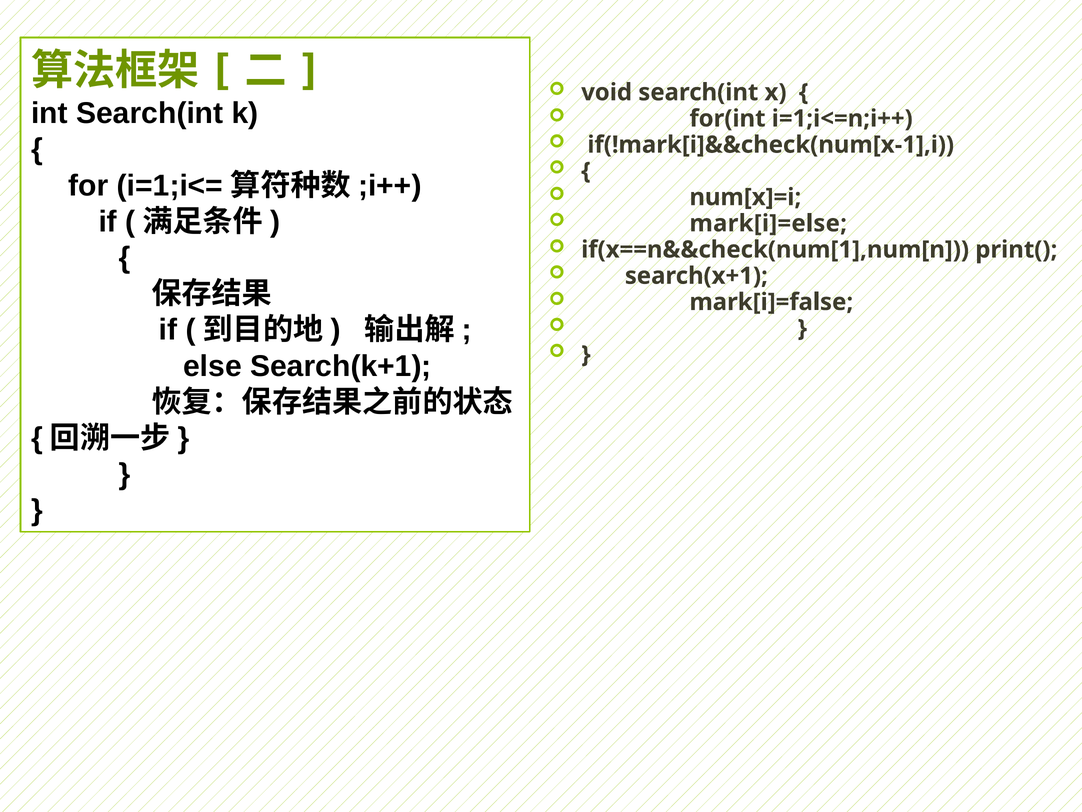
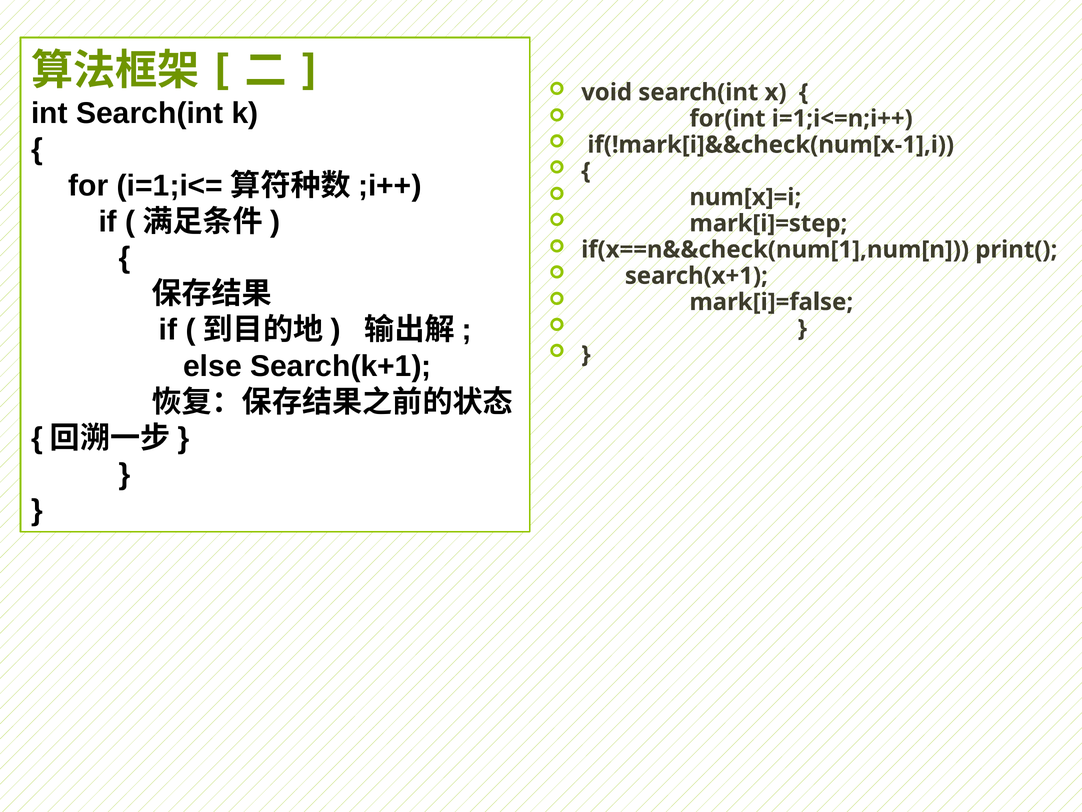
mark[i]=else: mark[i]=else -> mark[i]=step
